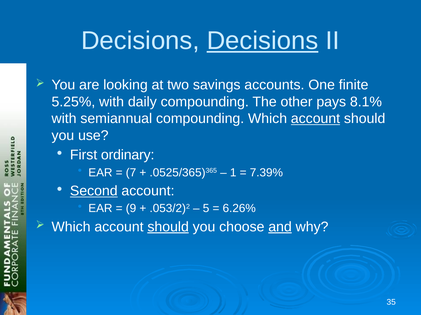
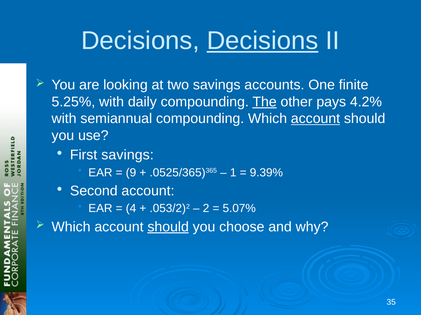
The underline: none -> present
8.1%: 8.1% -> 4.2%
First ordinary: ordinary -> savings
7: 7 -> 9
7.39%: 7.39% -> 9.39%
Second underline: present -> none
9: 9 -> 4
5: 5 -> 2
6.26%: 6.26% -> 5.07%
and underline: present -> none
